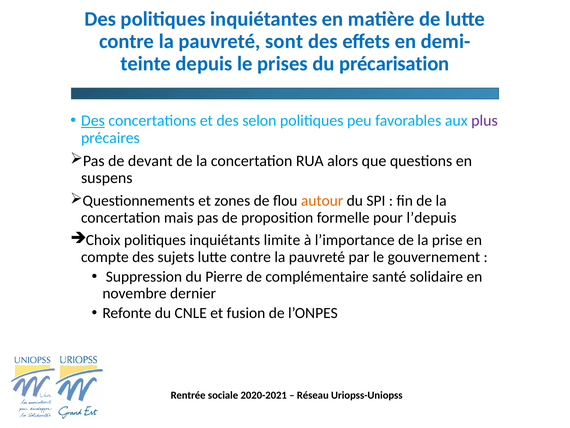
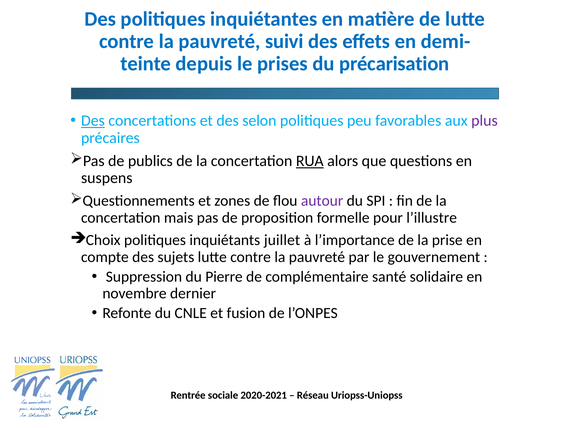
sont: sont -> suivi
devant: devant -> publics
RUA underline: none -> present
autour colour: orange -> purple
l’depuis: l’depuis -> l’illustre
limite: limite -> juillet
